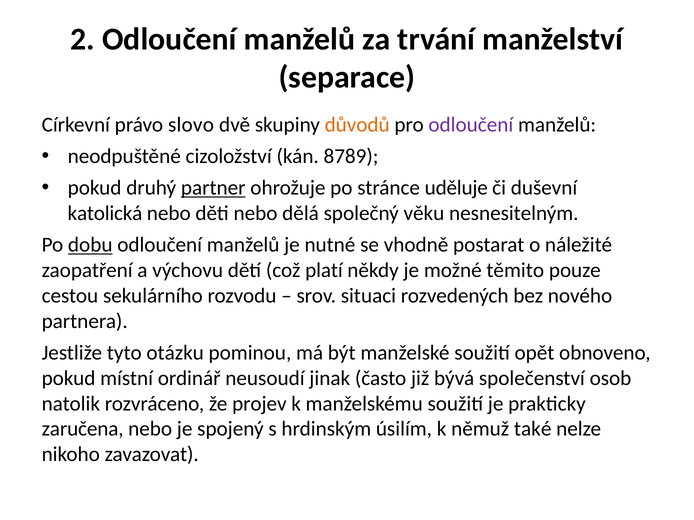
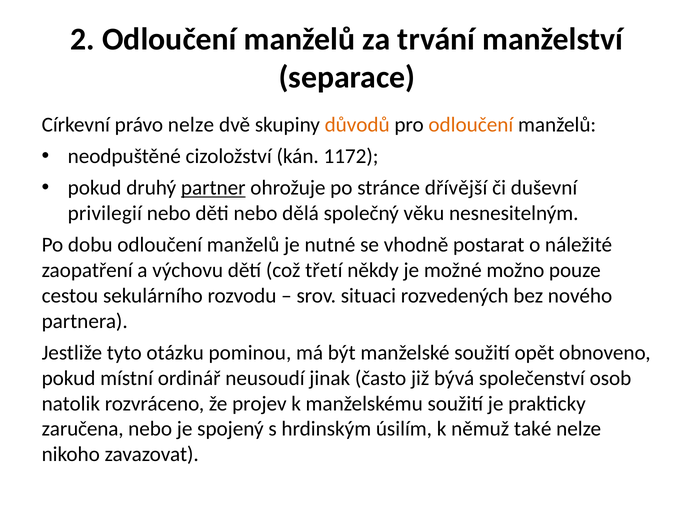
právo slovo: slovo -> nelze
odloučení at (471, 125) colour: purple -> orange
8789: 8789 -> 1172
uděluje: uděluje -> dřívější
katolická: katolická -> privilegií
dobu underline: present -> none
platí: platí -> třetí
těmito: těmito -> možno
